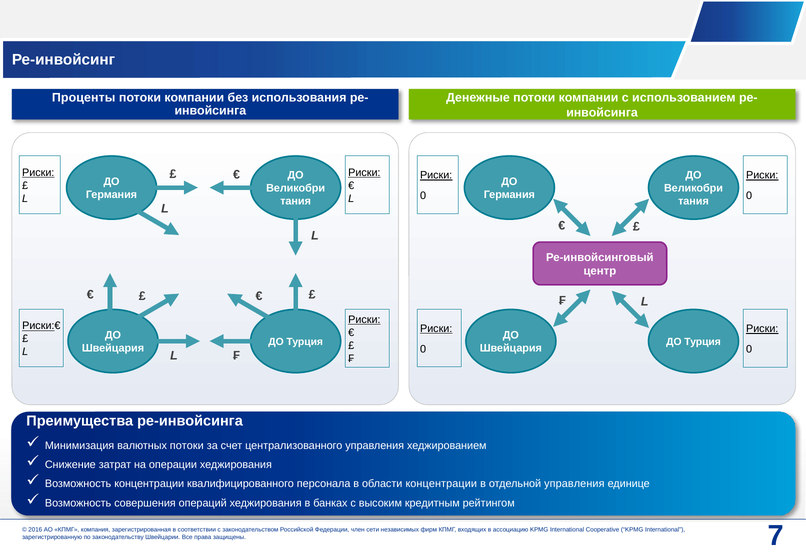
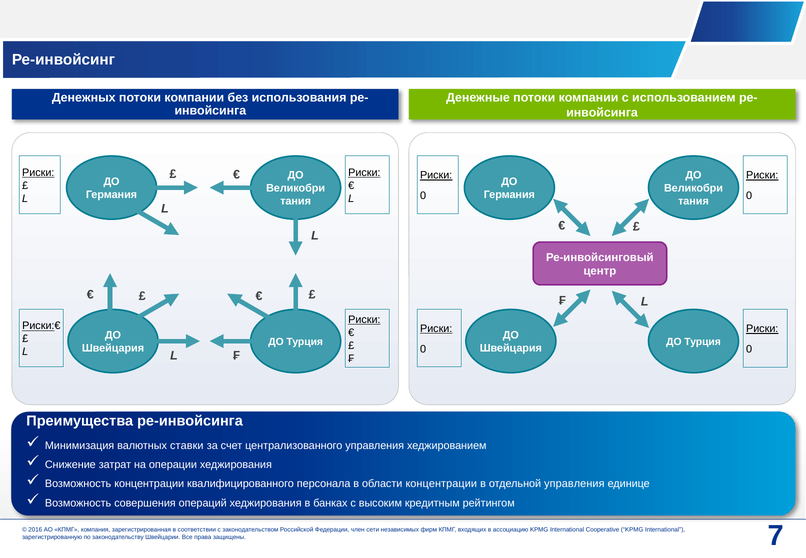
Проценты: Проценты -> Денежных
валютных потоки: потоки -> ставки
